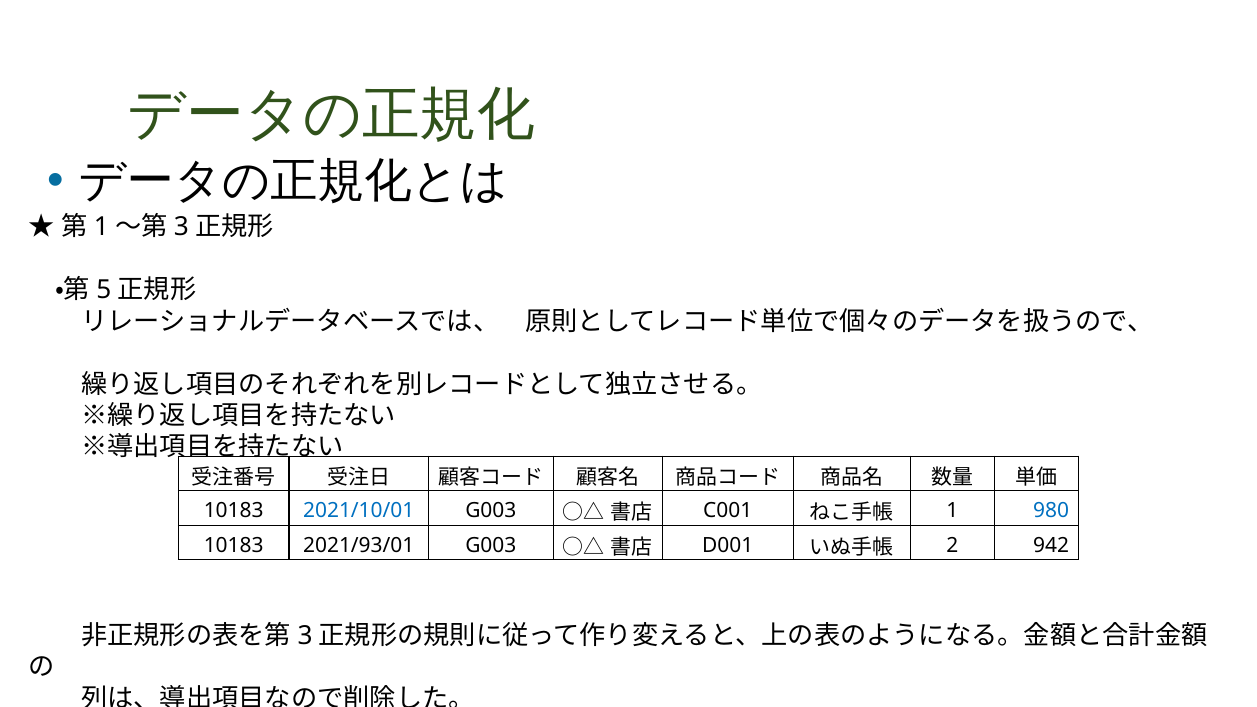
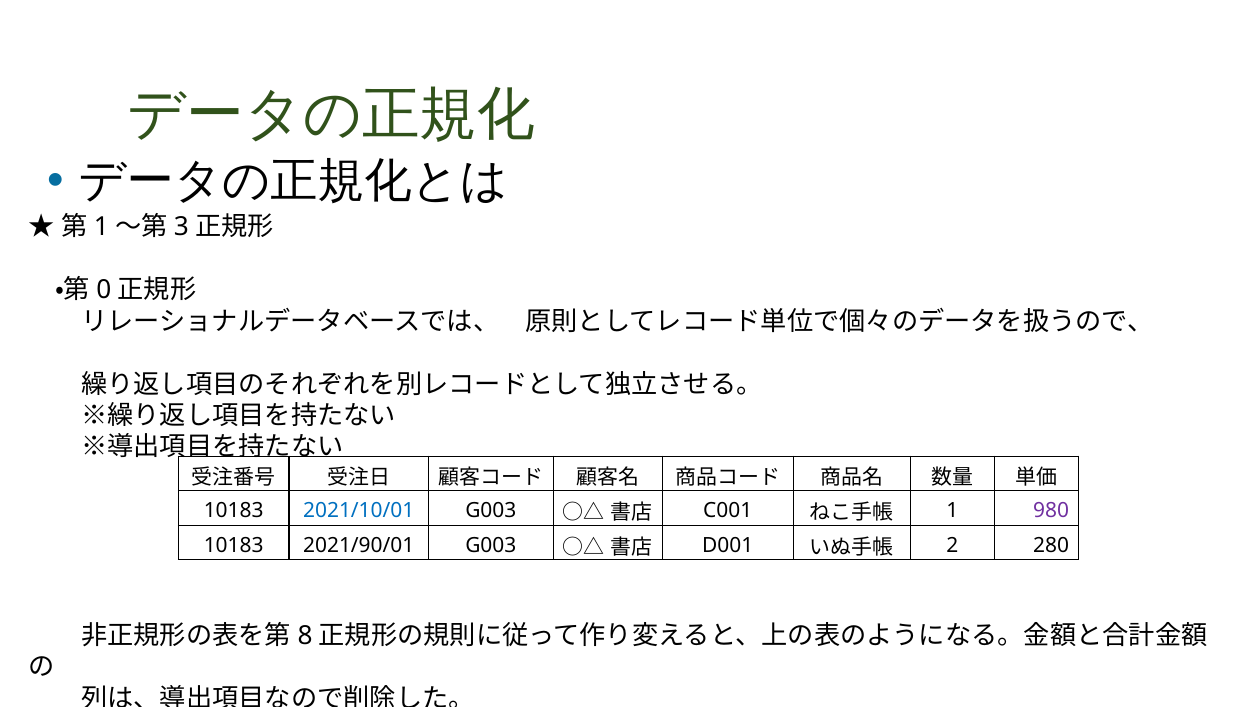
5: 5 -> 0
980 colour: blue -> purple
2021/93/01: 2021/93/01 -> 2021/90/01
942: 942 -> 280
3 at (305, 636): 3 -> 8
